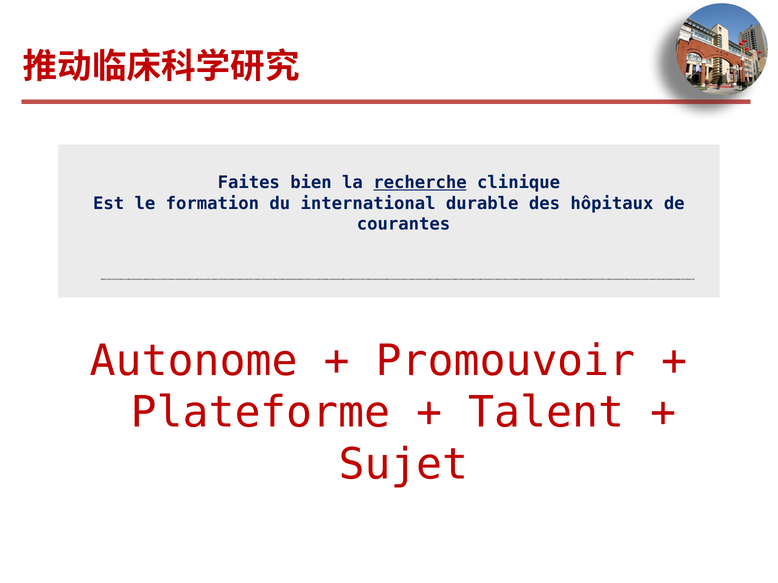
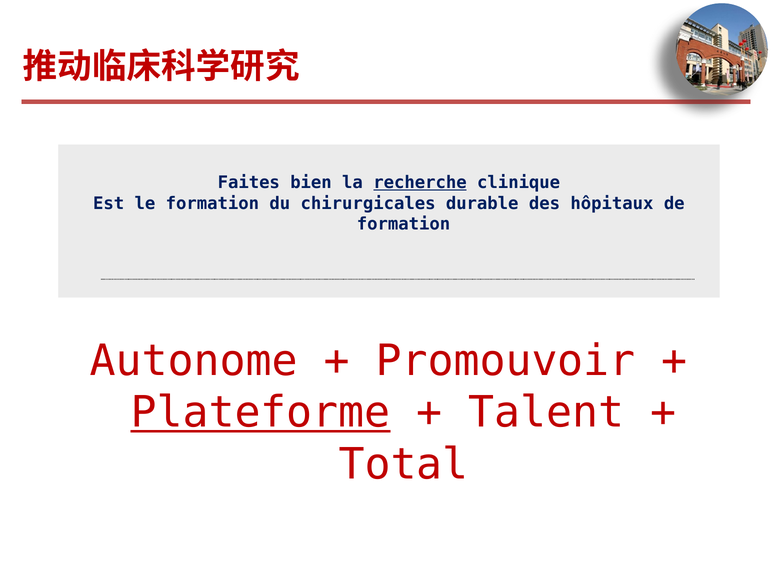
international: international -> chirurgicales
courantes at (404, 224): courantes -> formation
Plateforme underline: none -> present
Sujet: Sujet -> Total
